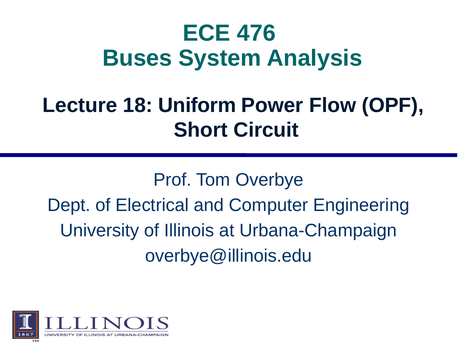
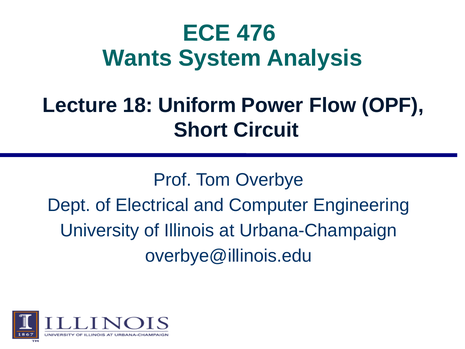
Buses: Buses -> Wants
